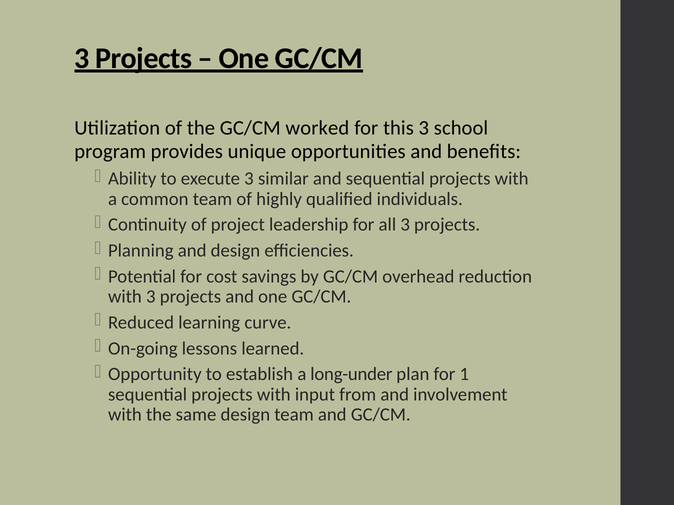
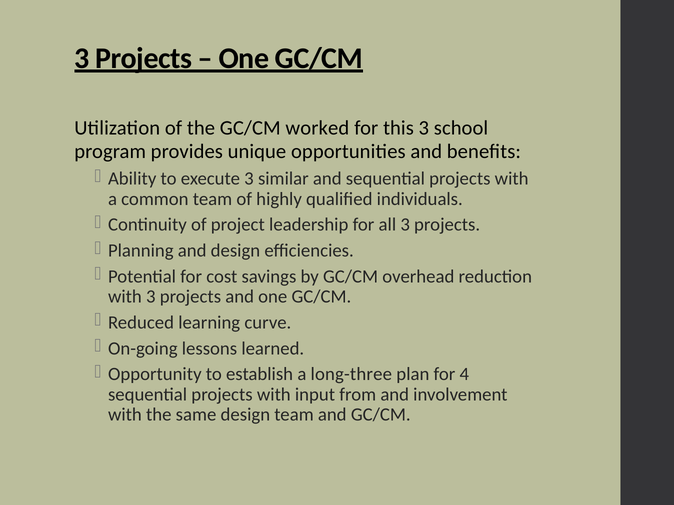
long-under: long-under -> long-three
1: 1 -> 4
